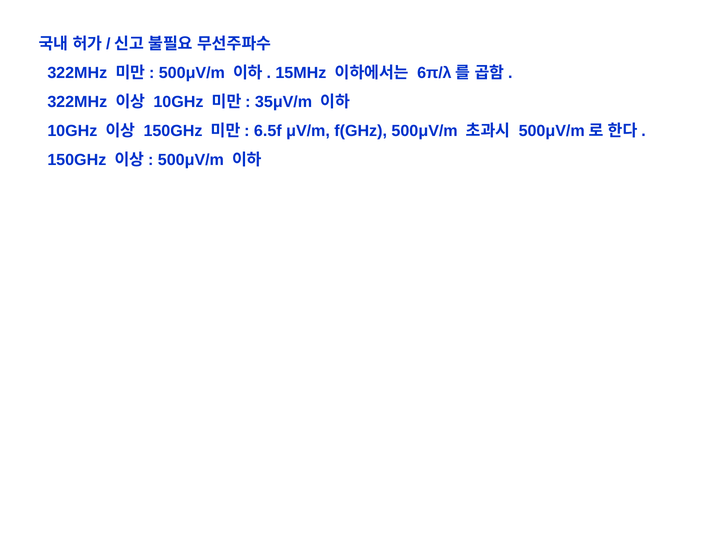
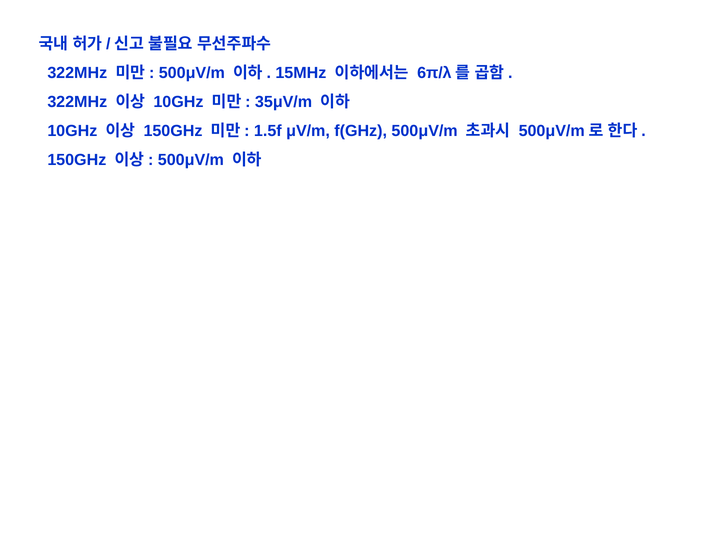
6.5f: 6.5f -> 1.5f
